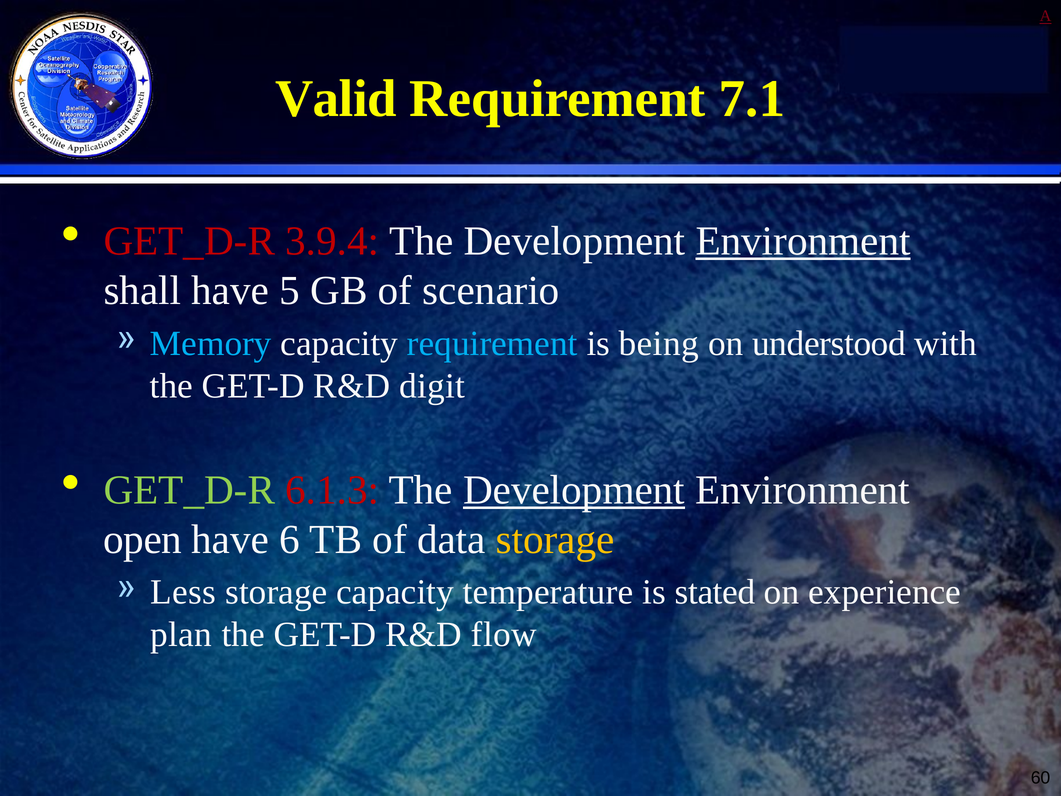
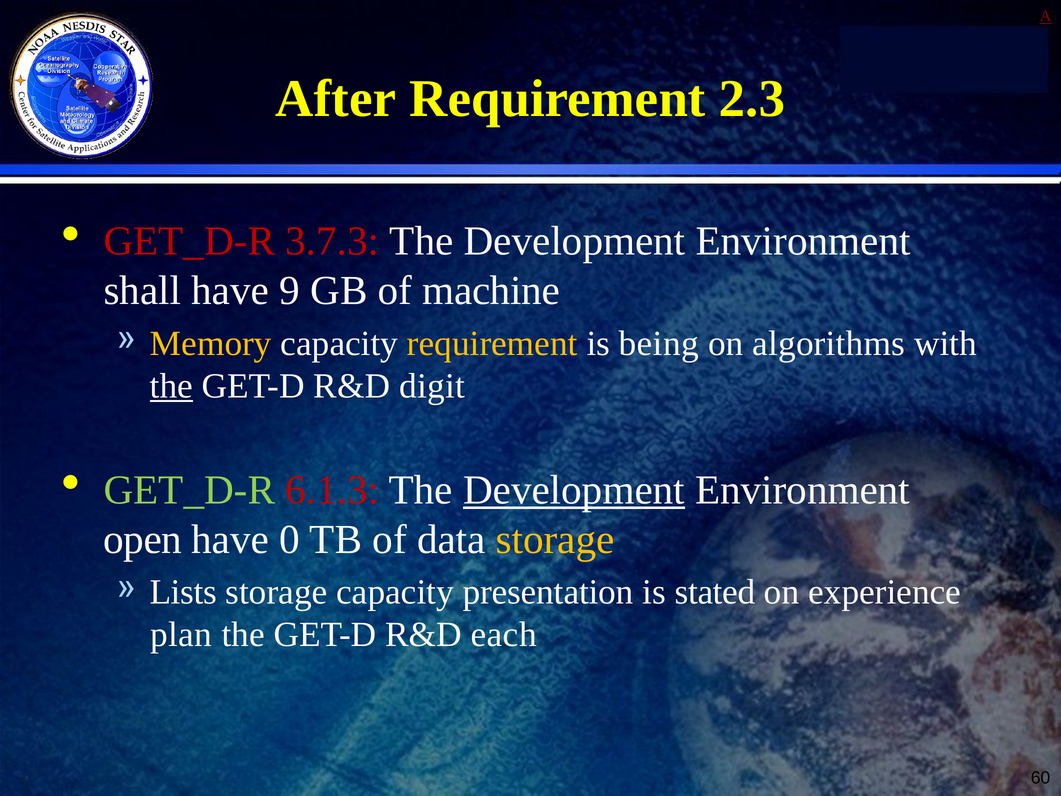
Valid: Valid -> After
7.1: 7.1 -> 2.3
3.9.4: 3.9.4 -> 3.7.3
Environment at (803, 241) underline: present -> none
5: 5 -> 9
scenario: scenario -> machine
Memory colour: light blue -> yellow
requirement at (492, 343) colour: light blue -> yellow
understood: understood -> algorithms
the at (172, 386) underline: none -> present
6: 6 -> 0
Less: Less -> Lists
temperature: temperature -> presentation
flow: flow -> each
